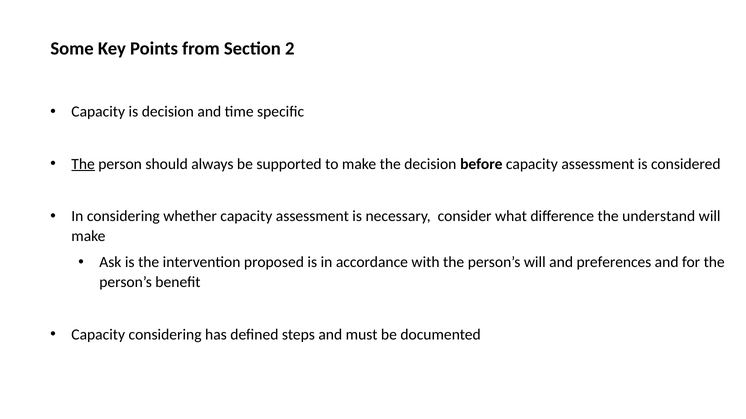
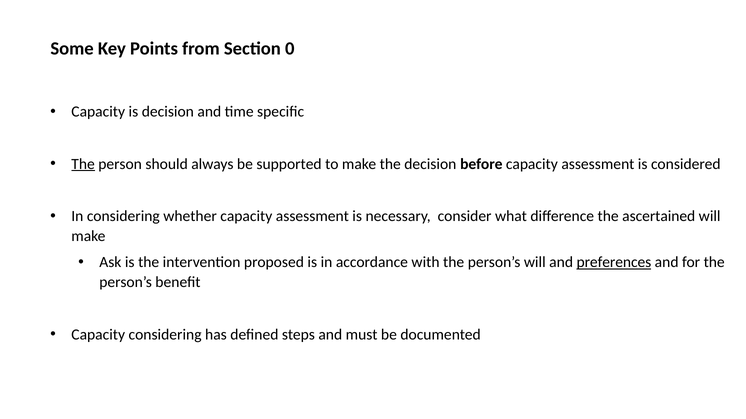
2: 2 -> 0
understand: understand -> ascertained
preferences underline: none -> present
